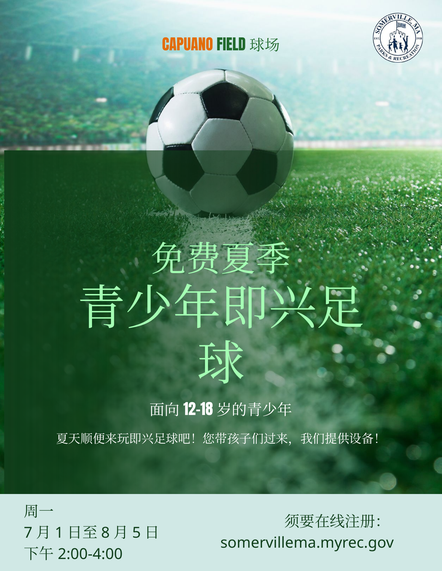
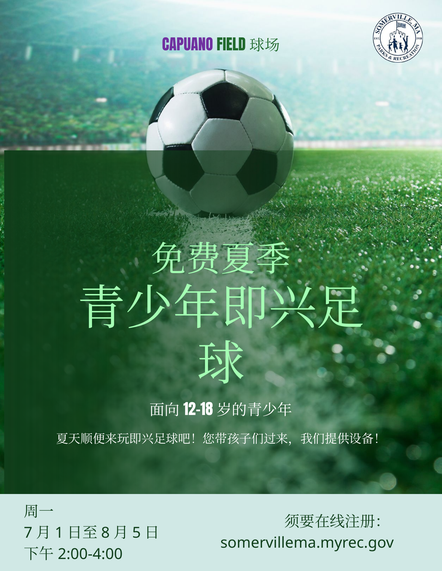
CAPUANO colour: orange -> purple
